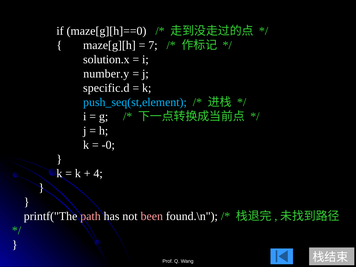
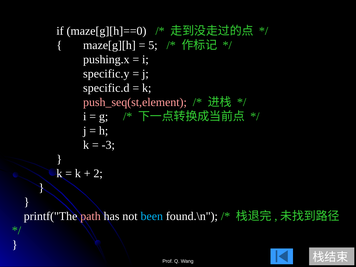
7: 7 -> 5
solution.x: solution.x -> pushing.x
number.y: number.y -> specific.y
push_seq(st,element colour: light blue -> pink
-0: -0 -> -3
4: 4 -> 2
been colour: pink -> light blue
